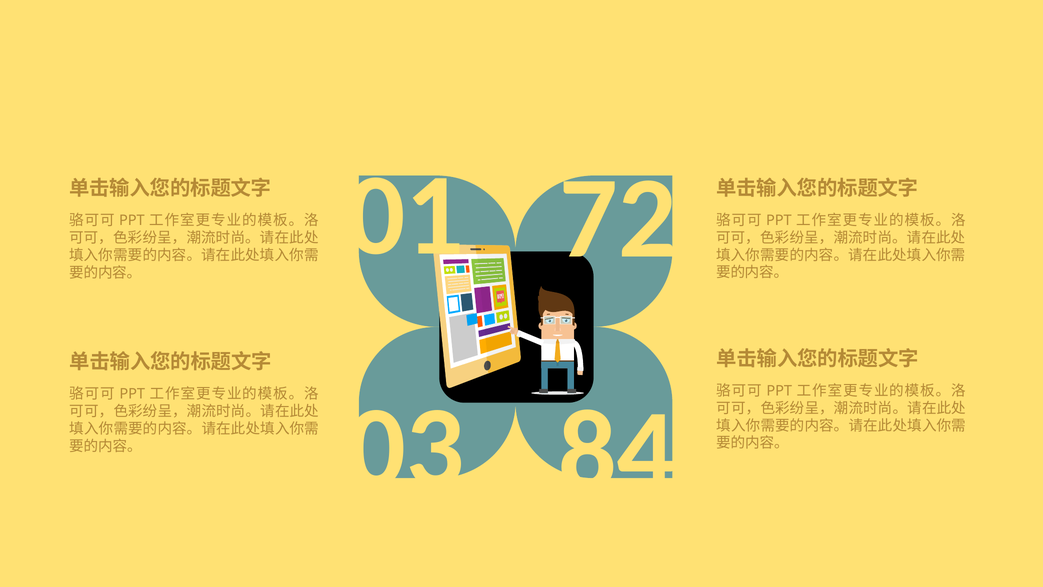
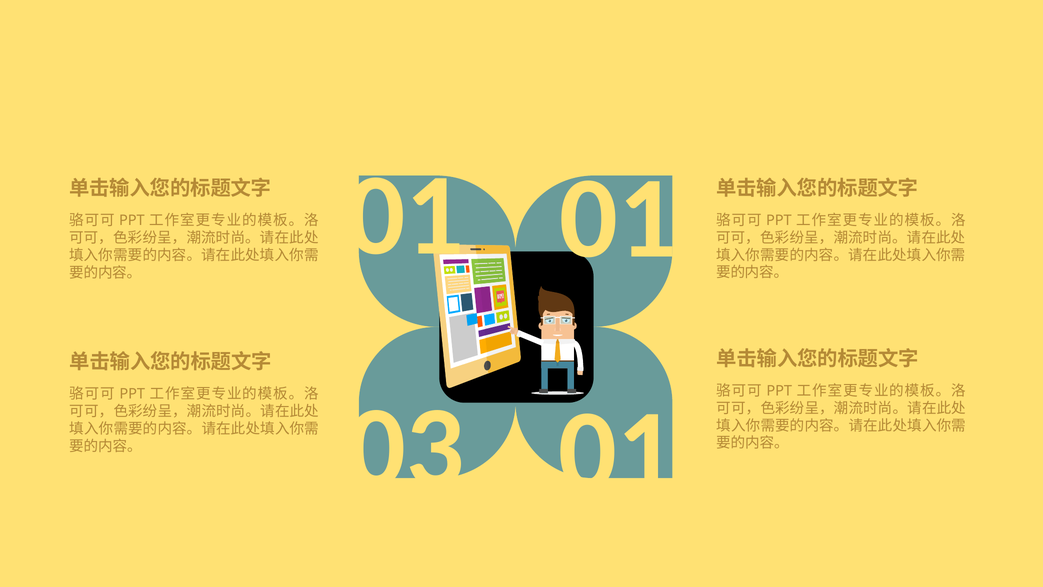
01 72: 72 -> 01
03 84: 84 -> 01
